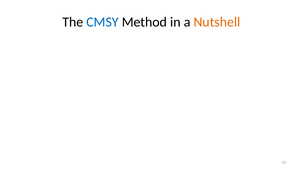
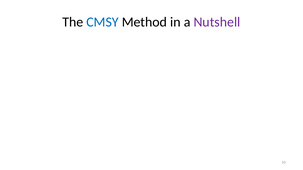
Nutshell colour: orange -> purple
